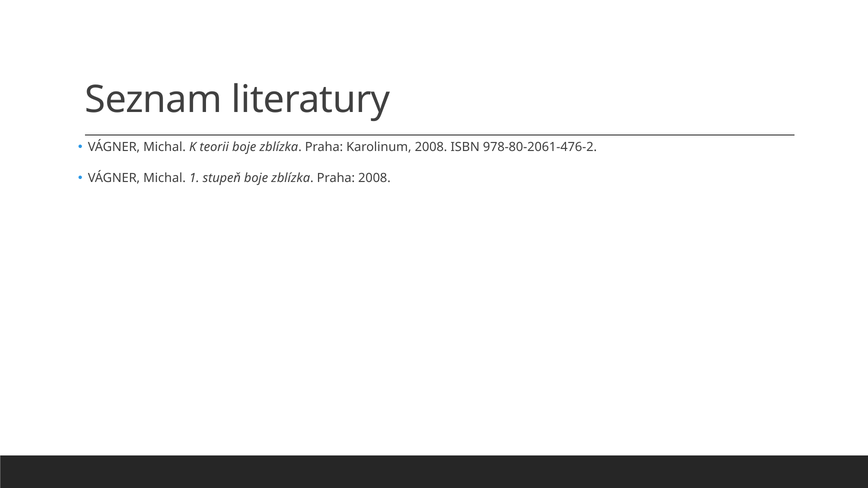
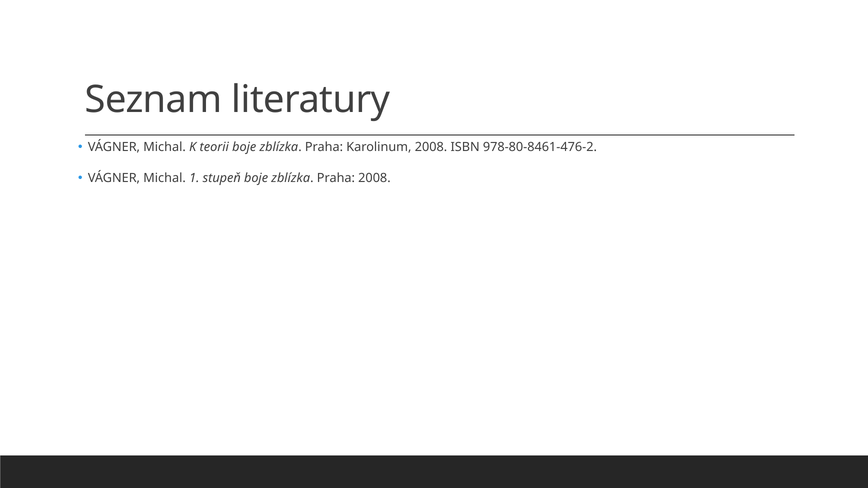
978-80-2061-476-2: 978-80-2061-476-2 -> 978-80-8461-476-2
